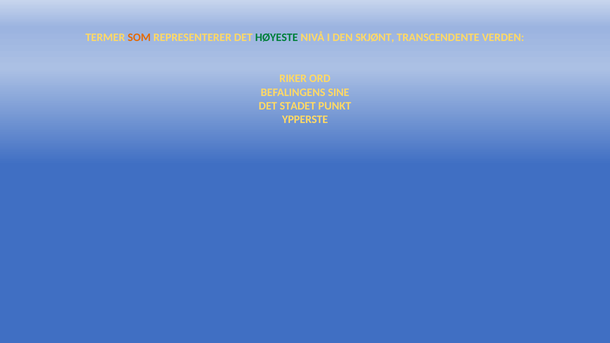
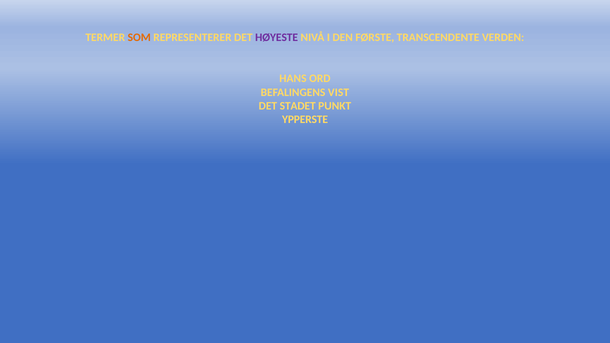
HØYESTE colour: green -> purple
SKJØNT: SKJØNT -> FØRSTE
RIKER: RIKER -> HANS
SINE: SINE -> VIST
